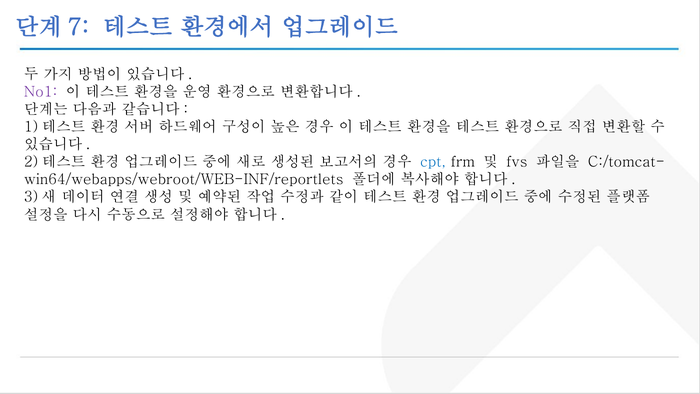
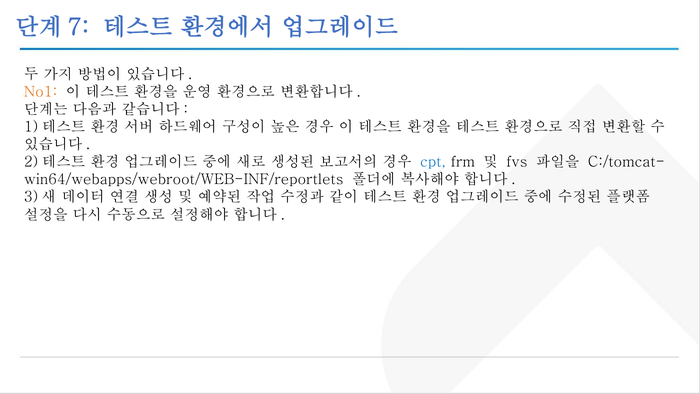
No1 colour: purple -> orange
